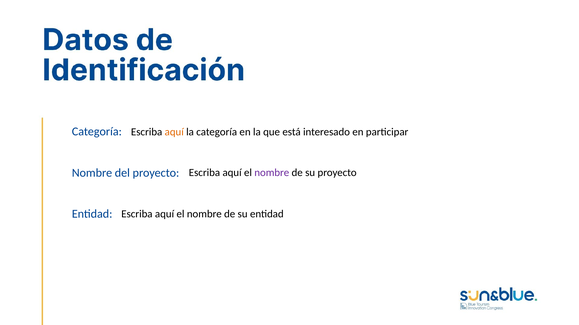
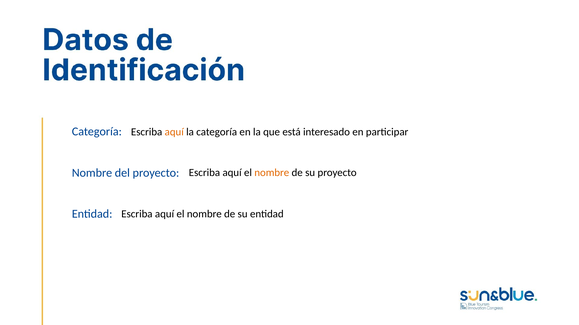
nombre at (272, 173) colour: purple -> orange
